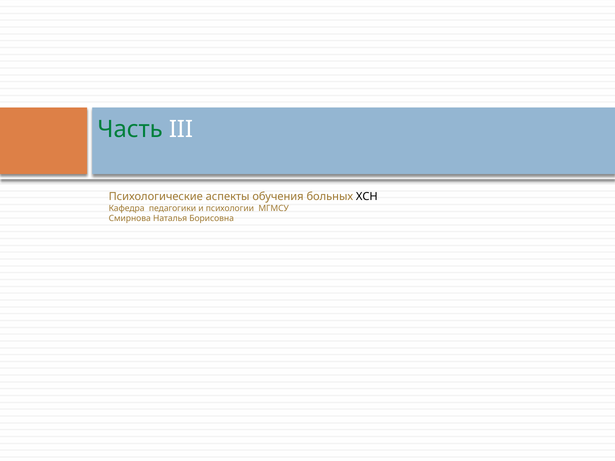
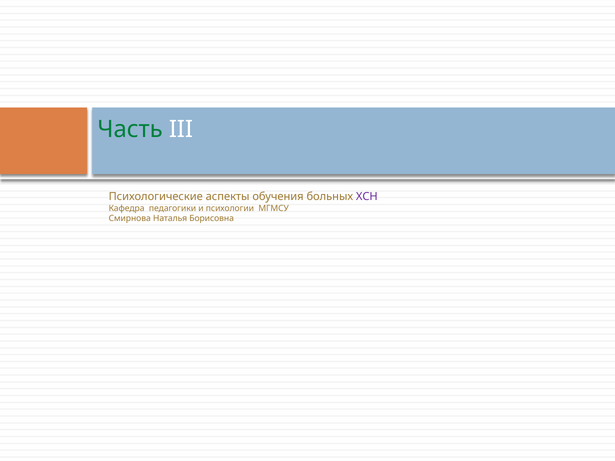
ХСН colour: black -> purple
